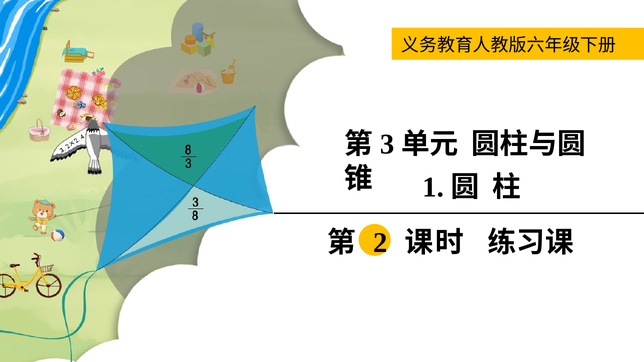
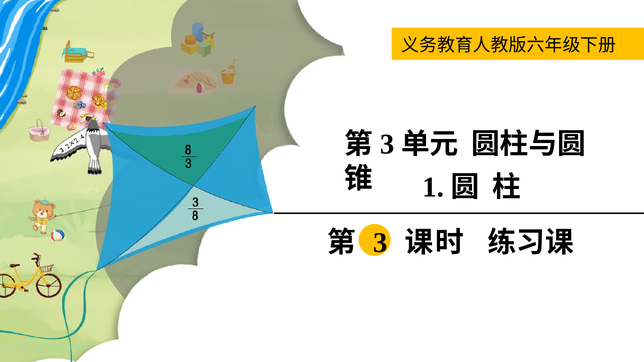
2 at (380, 243): 2 -> 3
